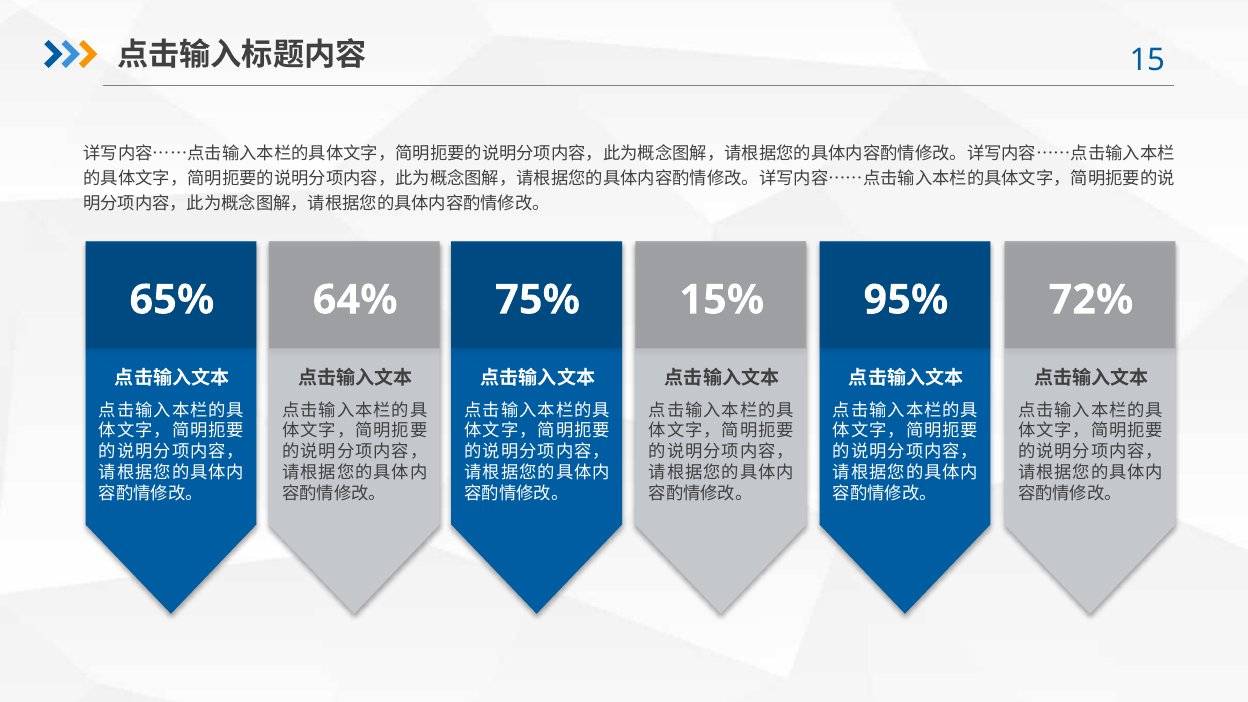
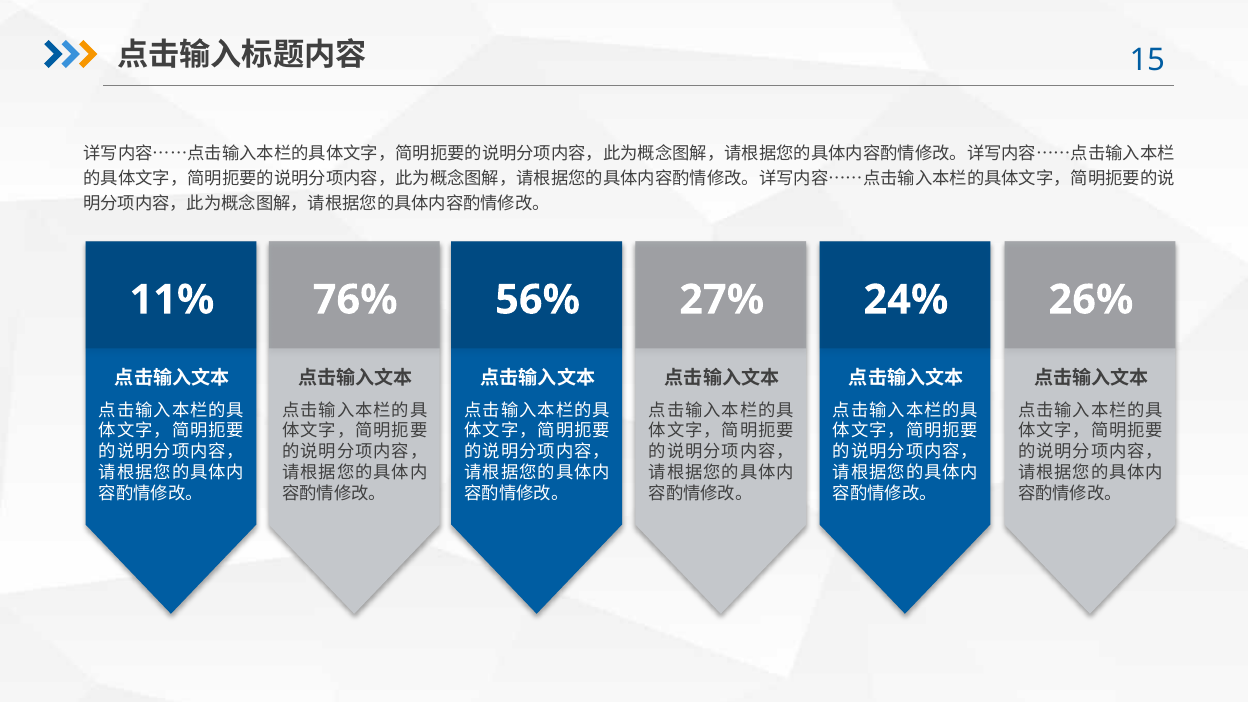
65%: 65% -> 11%
64%: 64% -> 76%
75%: 75% -> 56%
15%: 15% -> 27%
95%: 95% -> 24%
72%: 72% -> 26%
